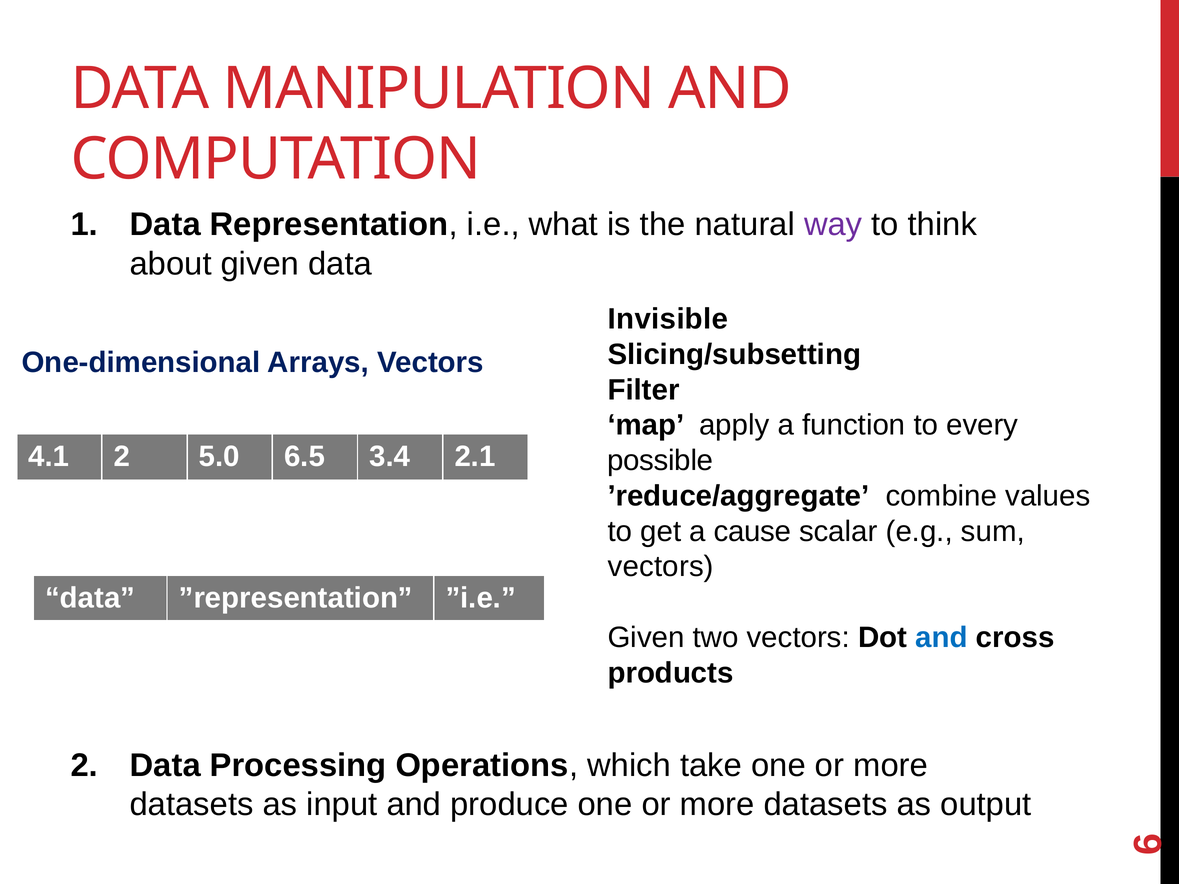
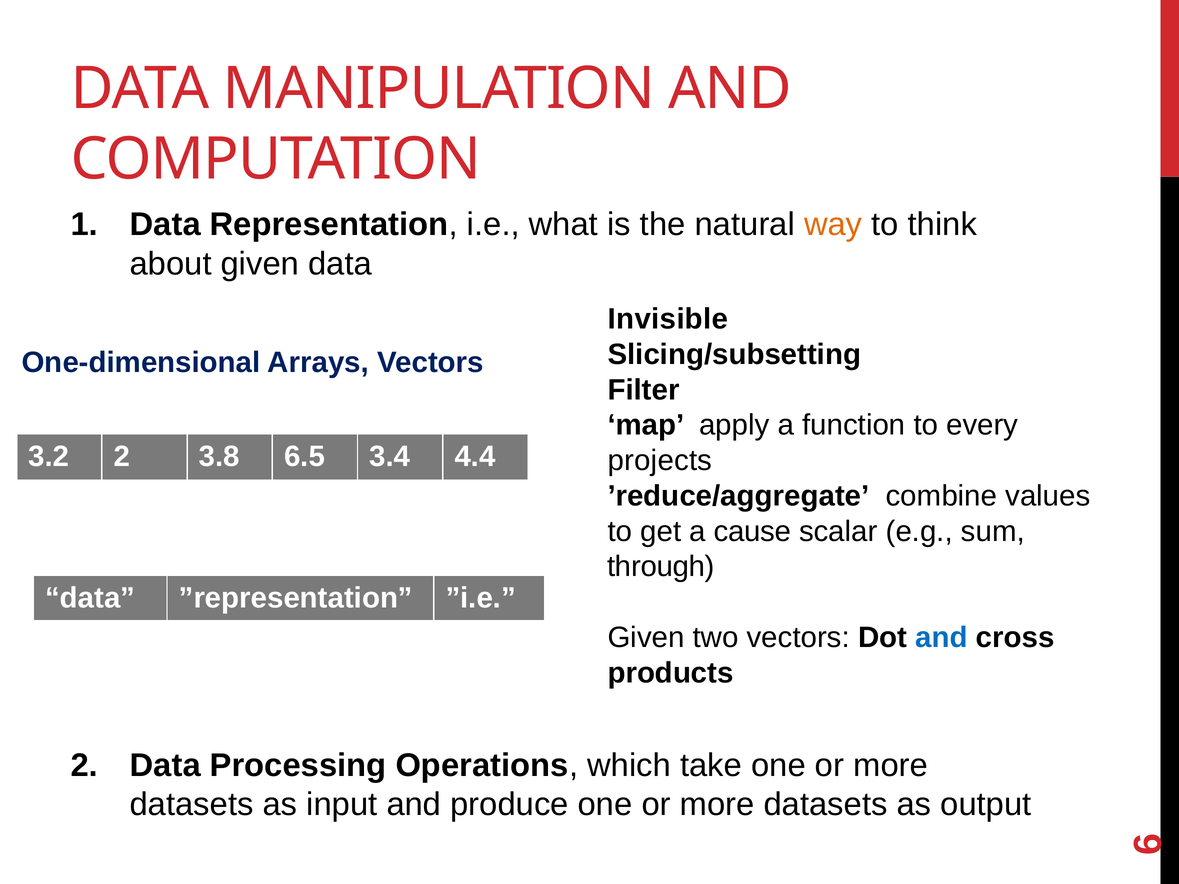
way colour: purple -> orange
4.1: 4.1 -> 3.2
5.0: 5.0 -> 3.8
2.1: 2.1 -> 4.4
possible: possible -> projects
vectors at (661, 567): vectors -> through
